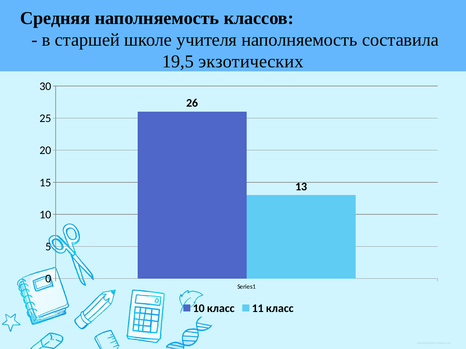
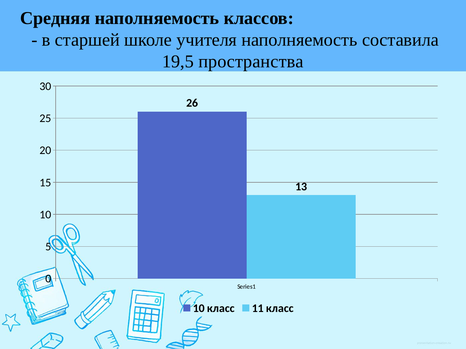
экзотических: экзотических -> пространства
